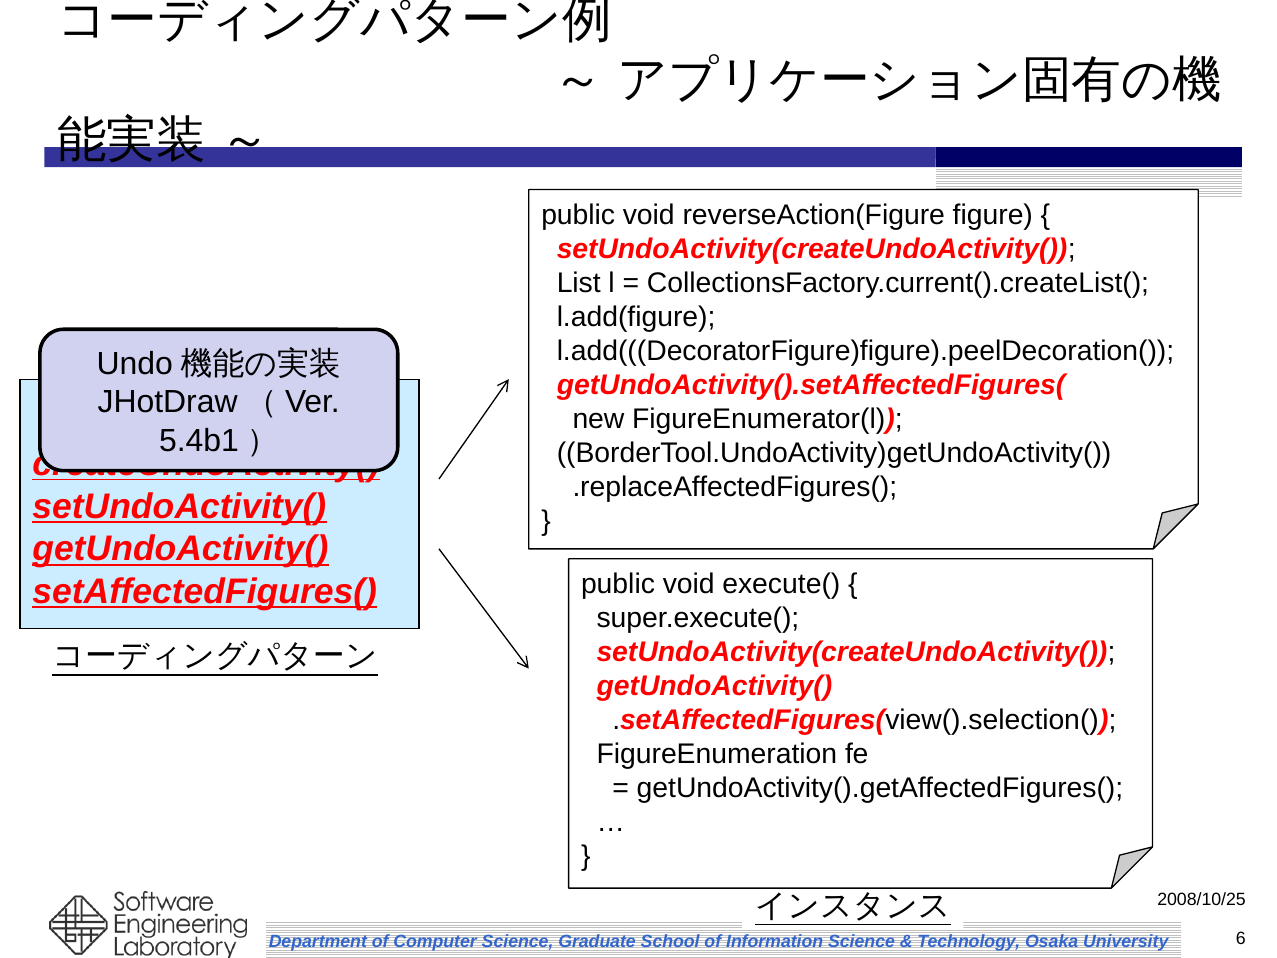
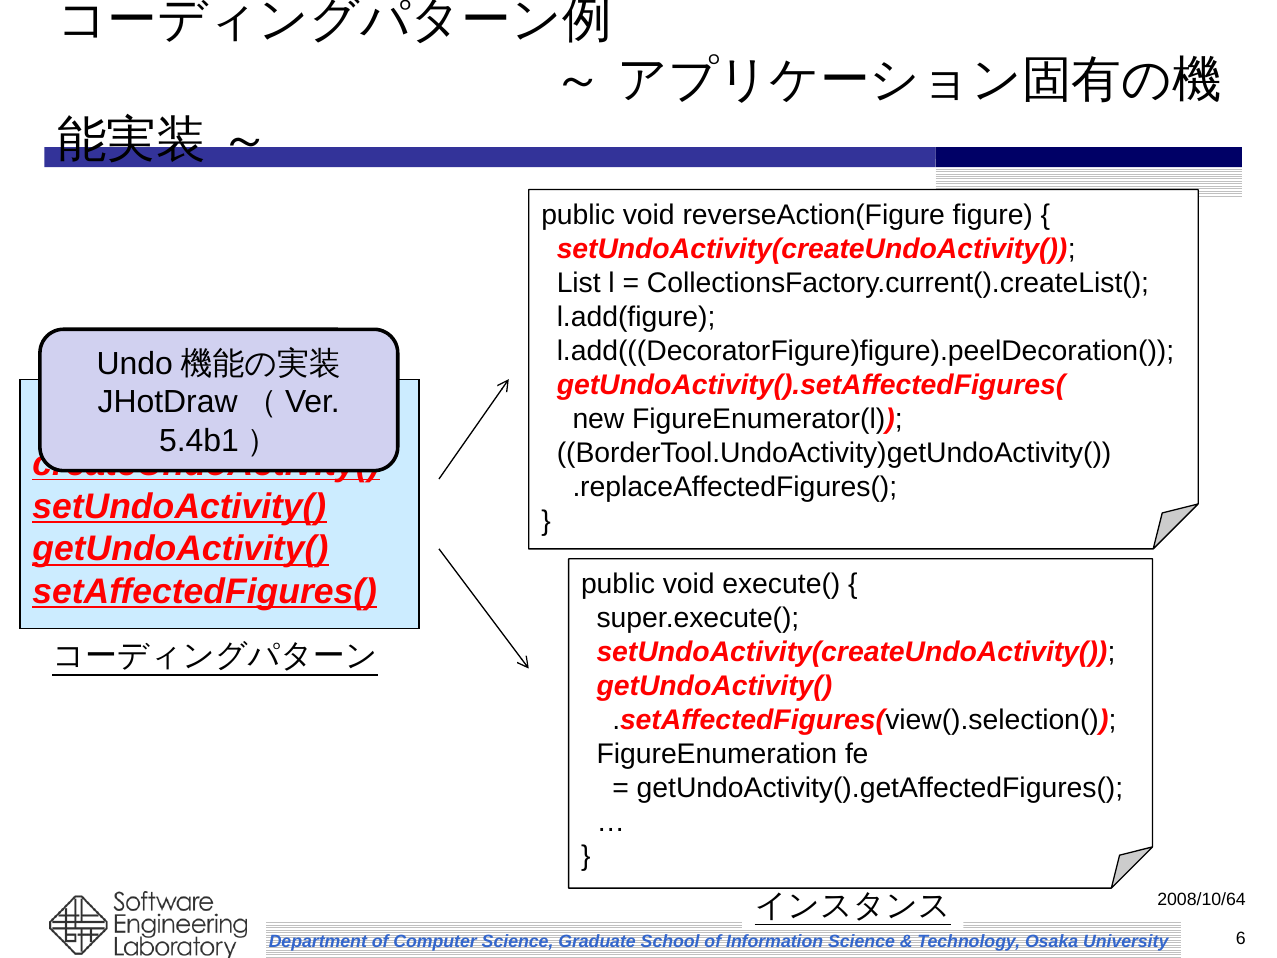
2008/10/25: 2008/10/25 -> 2008/10/64
